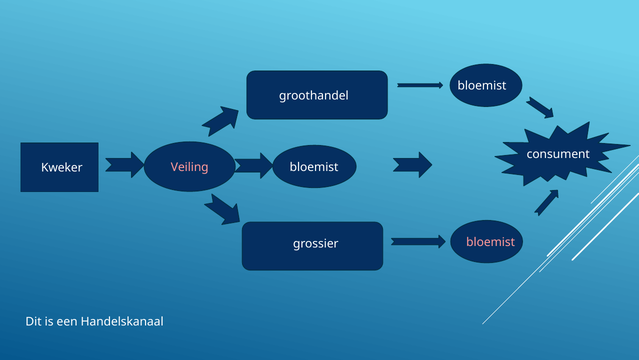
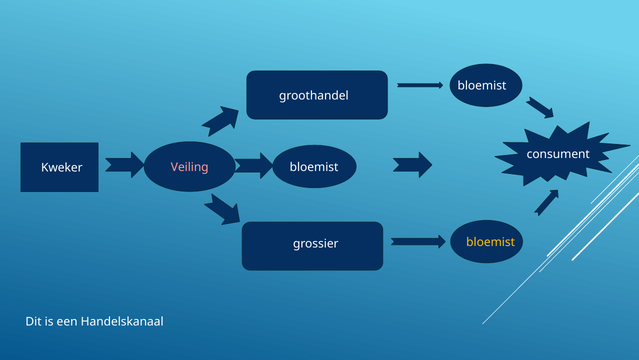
bloemist at (491, 242) colour: pink -> yellow
